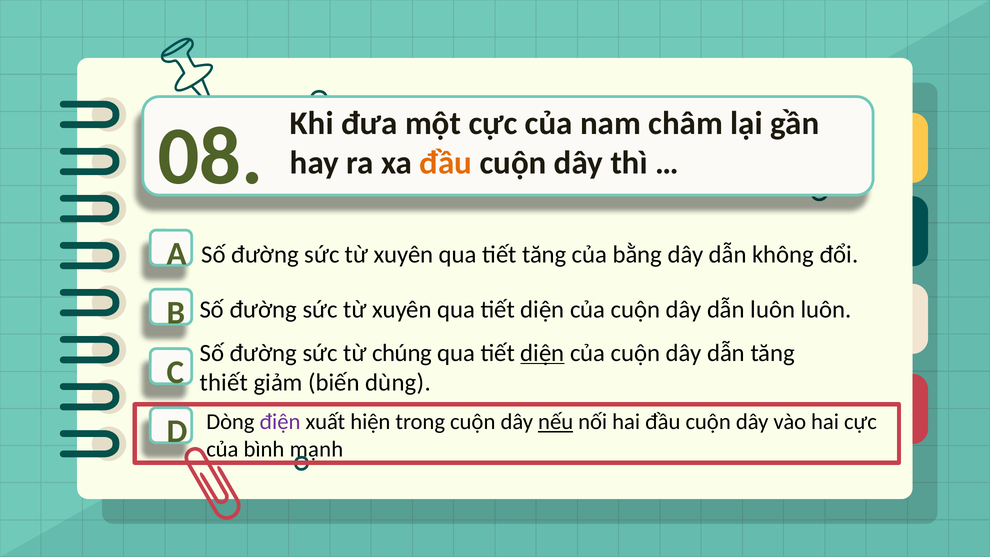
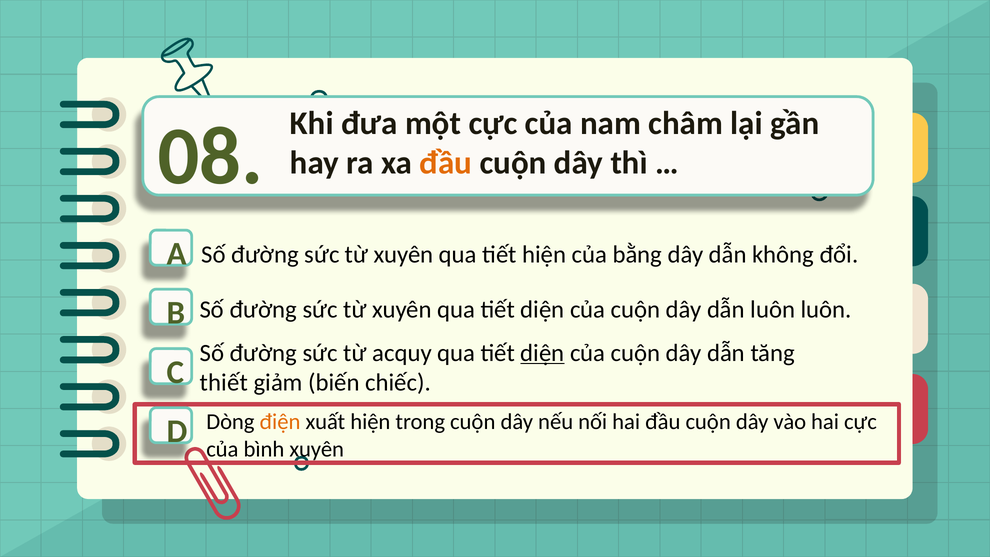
tiết tăng: tăng -> hiện
chúng: chúng -> acquy
dùng: dùng -> chiếc
điện colour: purple -> orange
nếu underline: present -> none
bình mạnh: mạnh -> xuyên
